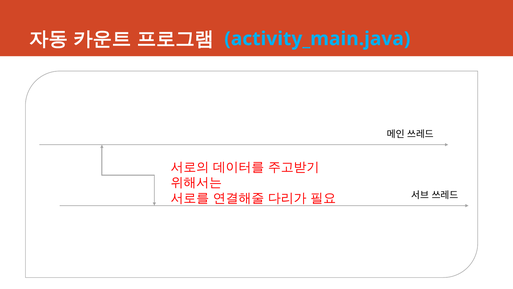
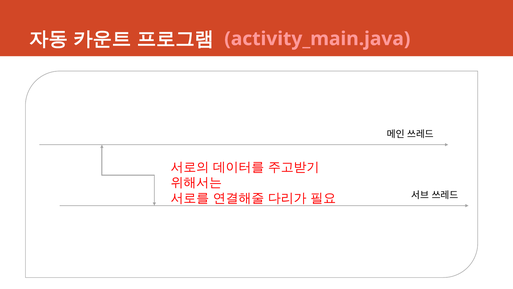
activity_main.java colour: light blue -> pink
